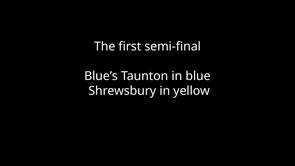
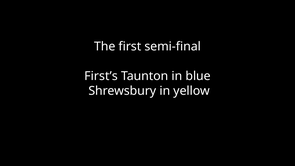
Blue’s: Blue’s -> First’s
